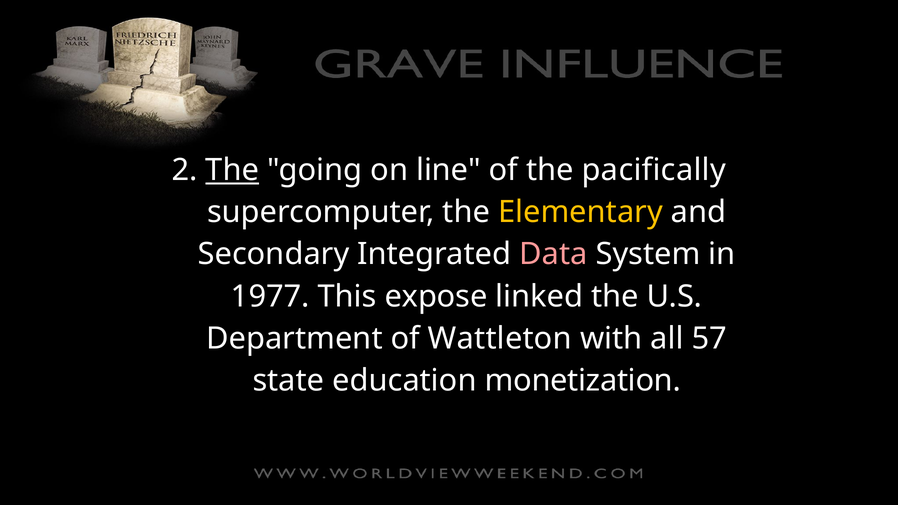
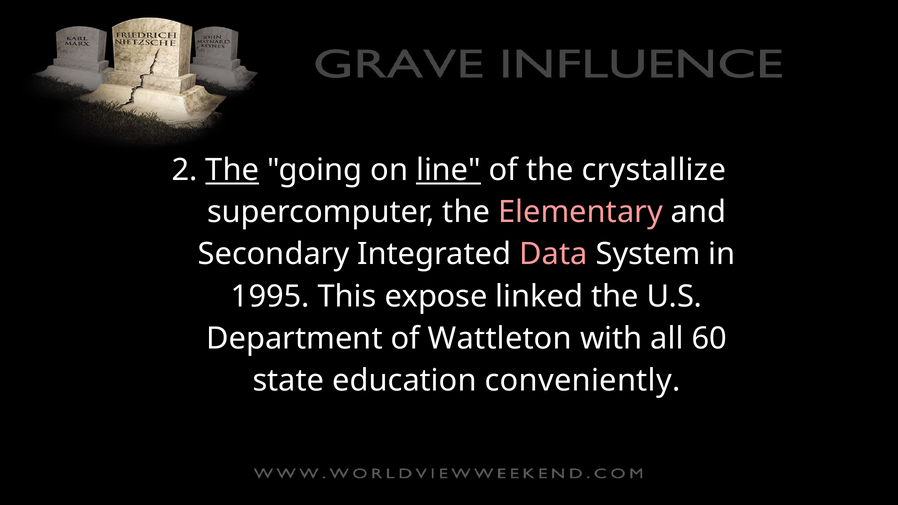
line underline: none -> present
pacifically: pacifically -> crystallize
Elementary colour: yellow -> pink
1977: 1977 -> 1995
57: 57 -> 60
monetization: monetization -> conveniently
